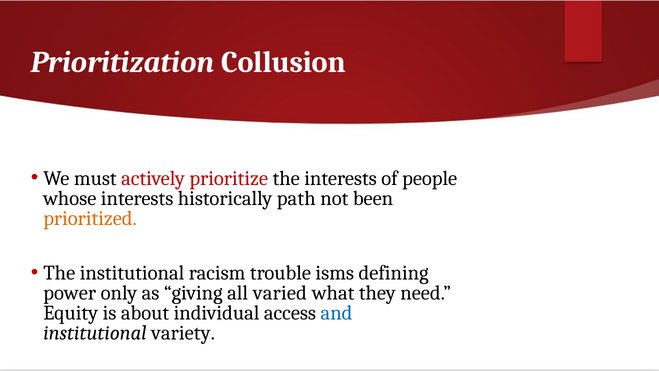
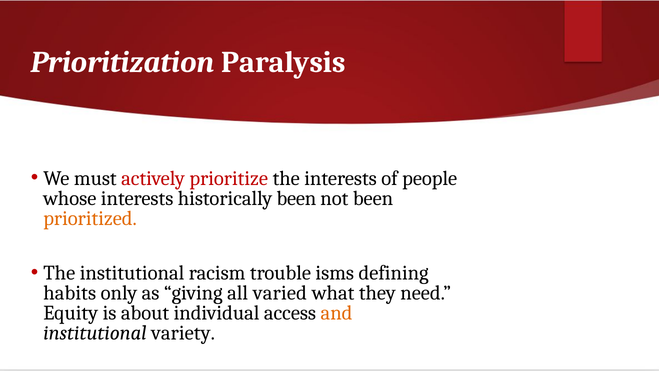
Collusion: Collusion -> Paralysis
historically path: path -> been
power: power -> habits
and colour: blue -> orange
